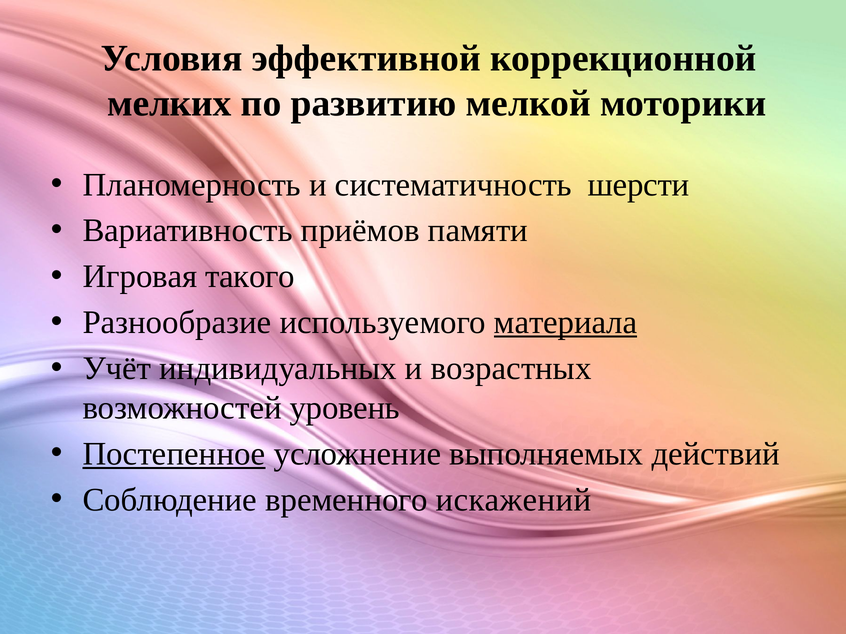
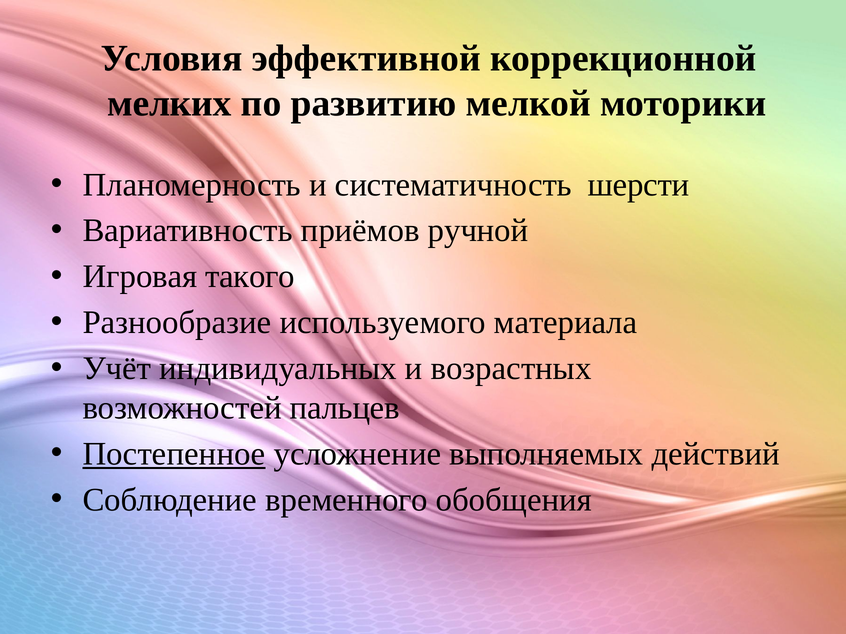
памяти: памяти -> ручной
материала underline: present -> none
уровень: уровень -> пальцев
искажений: искажений -> обобщения
